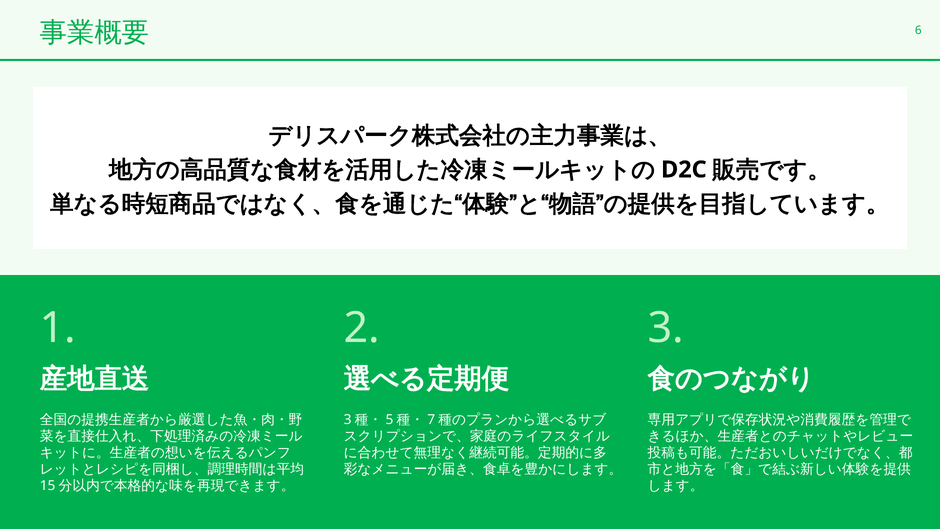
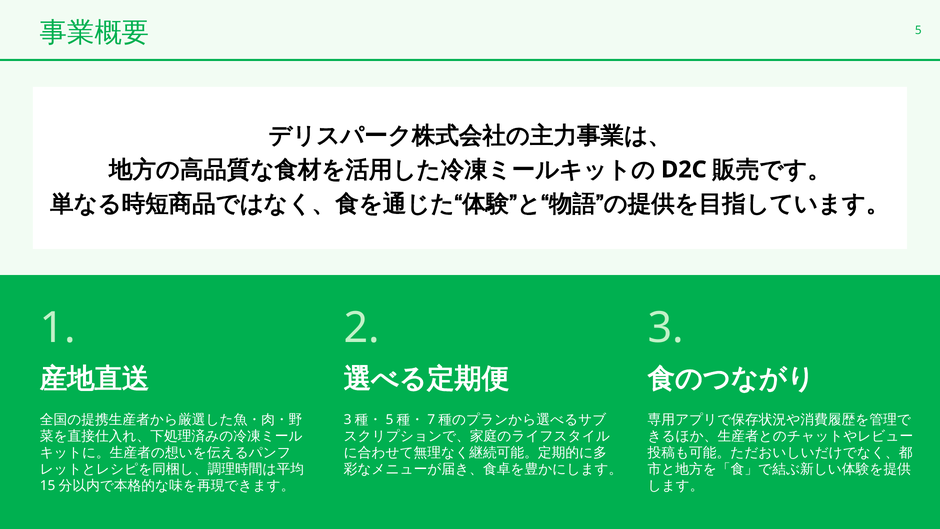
6: 6 -> 5
